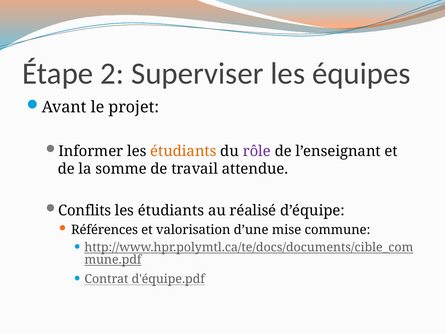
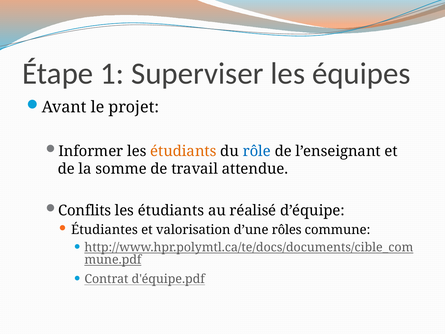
2: 2 -> 1
rôle colour: purple -> blue
Références: Références -> Étudiantes
mise: mise -> rôles
